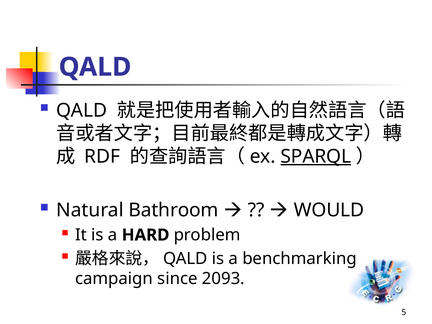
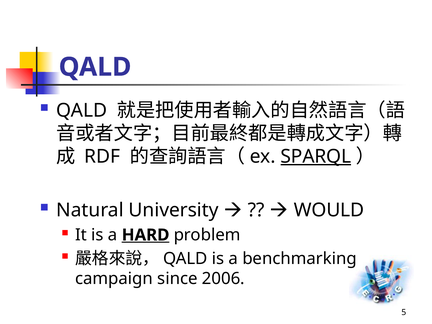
Bathroom: Bathroom -> University
HARD underline: none -> present
2093: 2093 -> 2006
